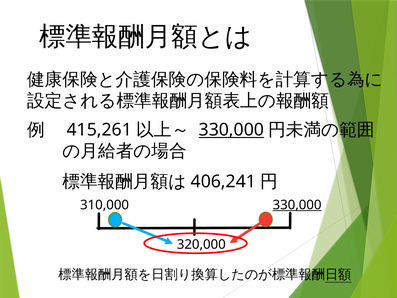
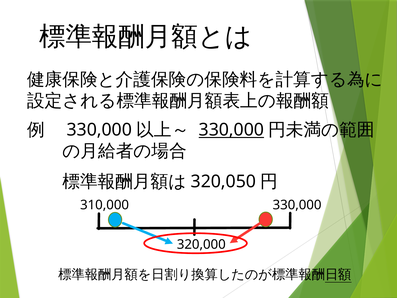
415,261 at (99, 130): 415,261 -> 330,000
406,241: 406,241 -> 320,050
330,000 at (297, 205) underline: present -> none
